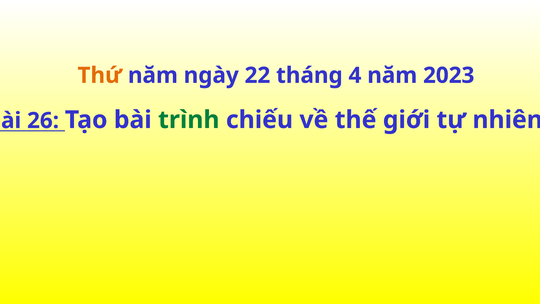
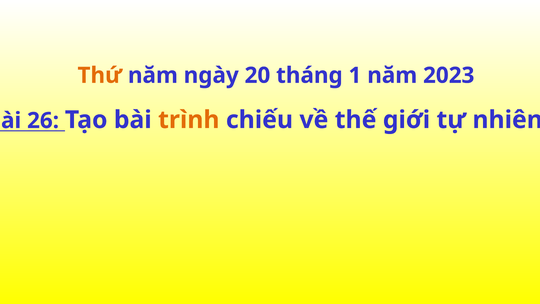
22: 22 -> 20
4: 4 -> 1
trình colour: green -> orange
